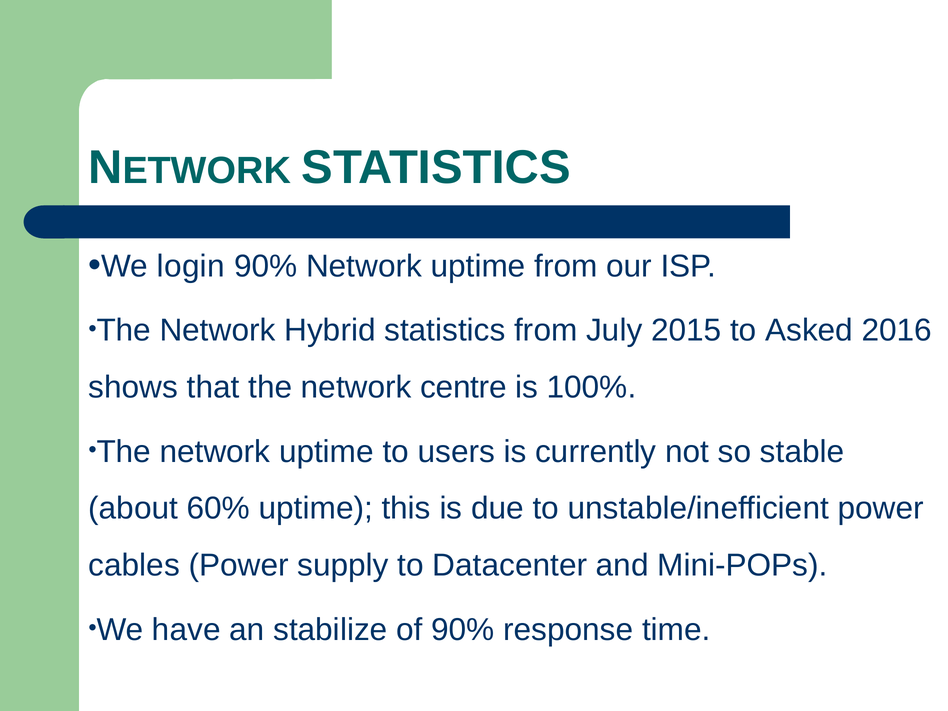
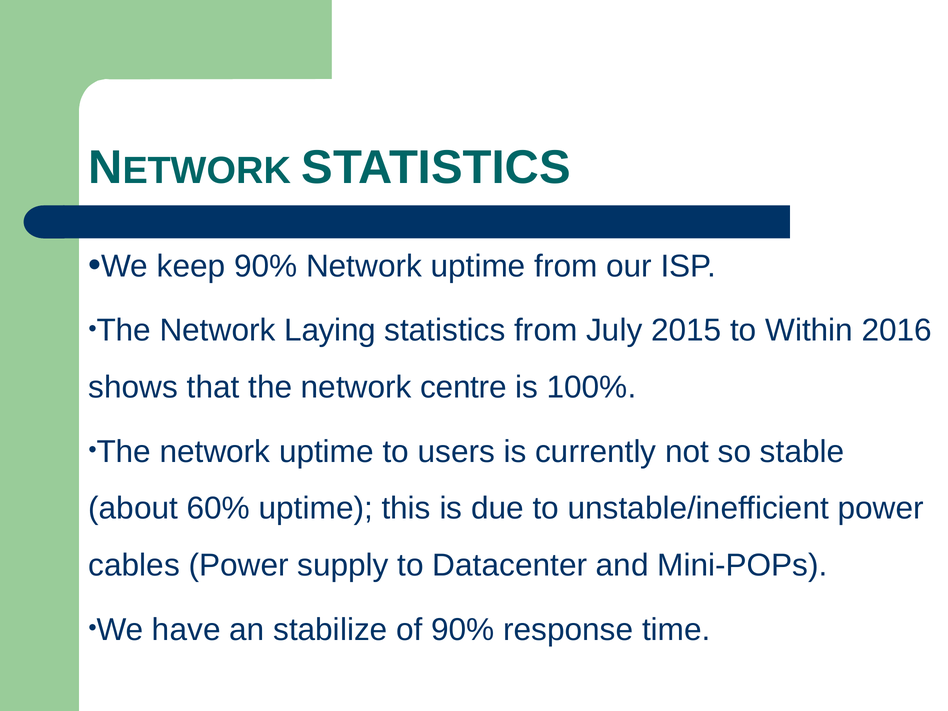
login: login -> keep
Hybrid: Hybrid -> Laying
Asked: Asked -> Within
